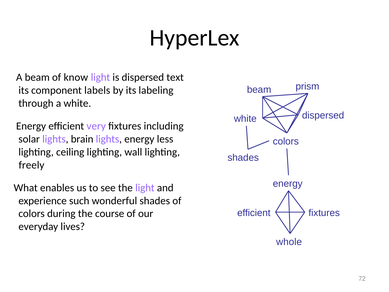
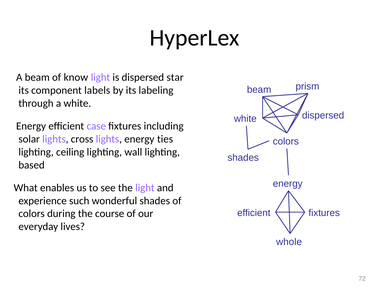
text: text -> star
very: very -> case
brain: brain -> cross
less: less -> ties
freely: freely -> based
